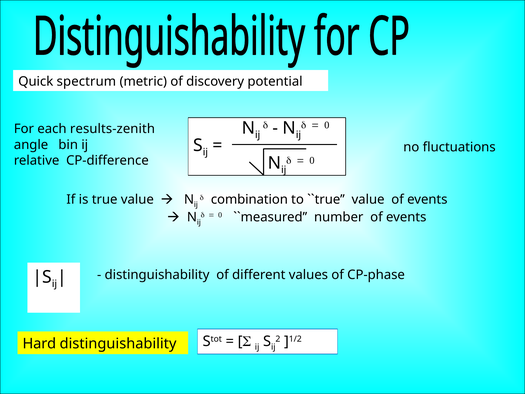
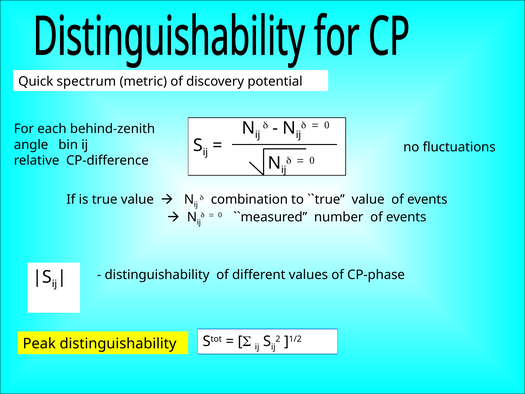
results-zenith: results-zenith -> behind-zenith
Hard: Hard -> Peak
